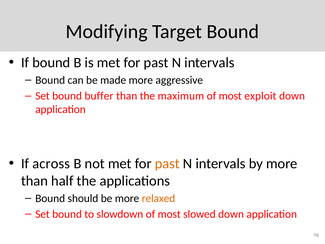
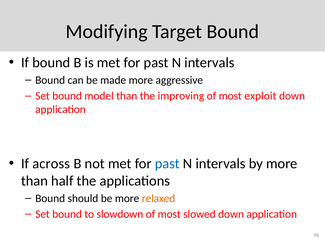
buffer: buffer -> model
maximum: maximum -> improving
past at (167, 163) colour: orange -> blue
